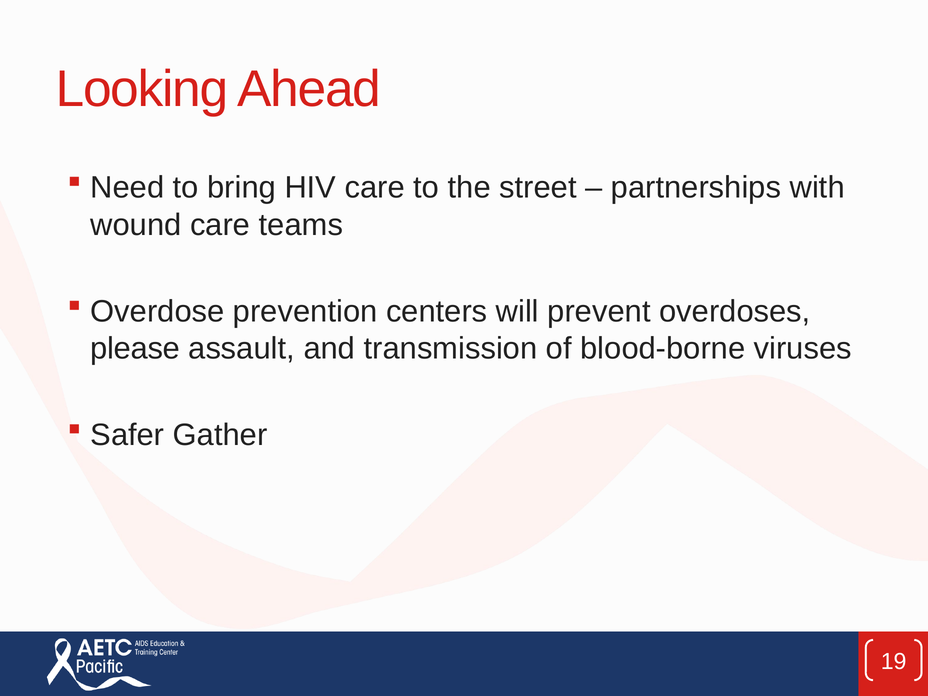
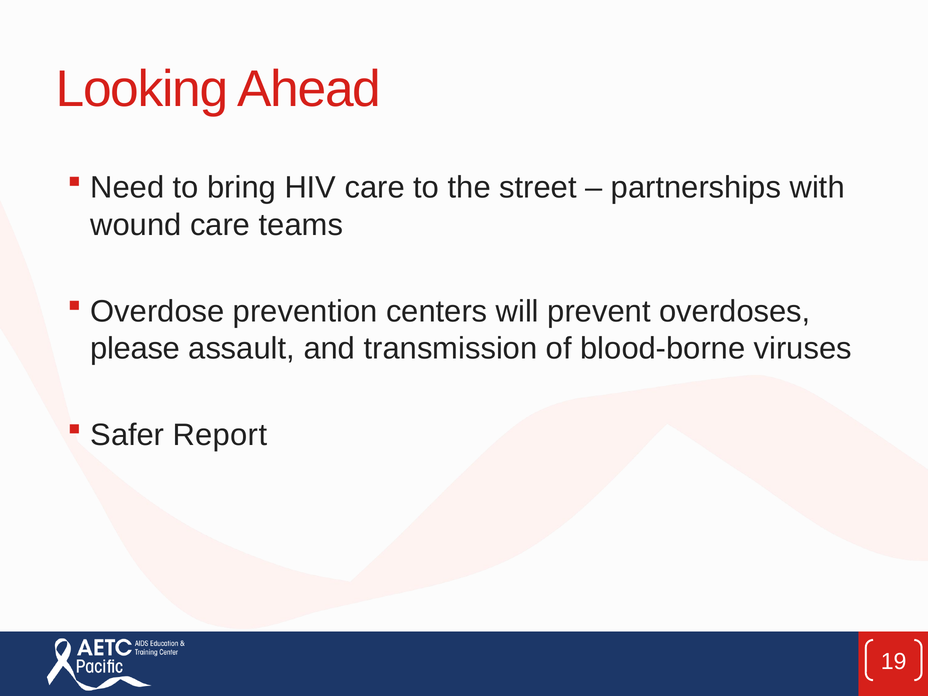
Gather: Gather -> Report
